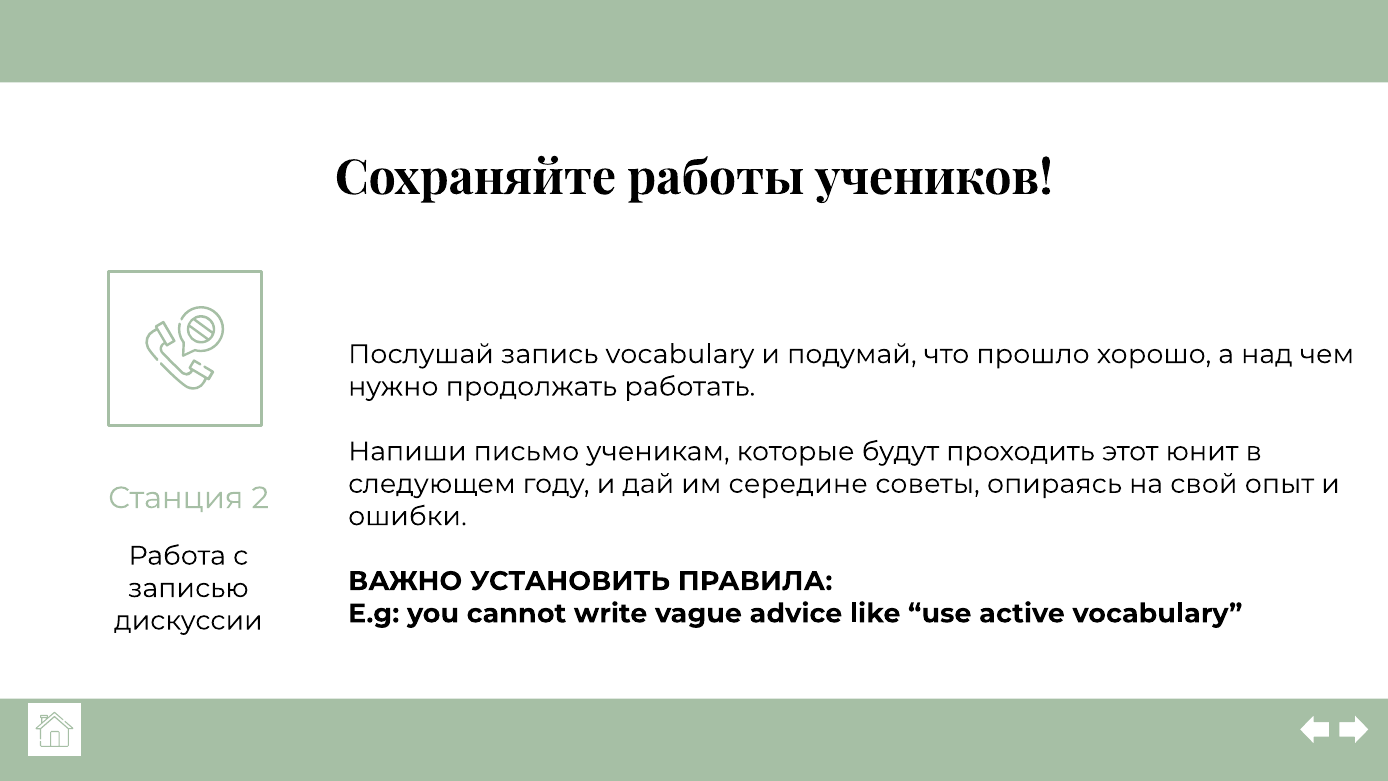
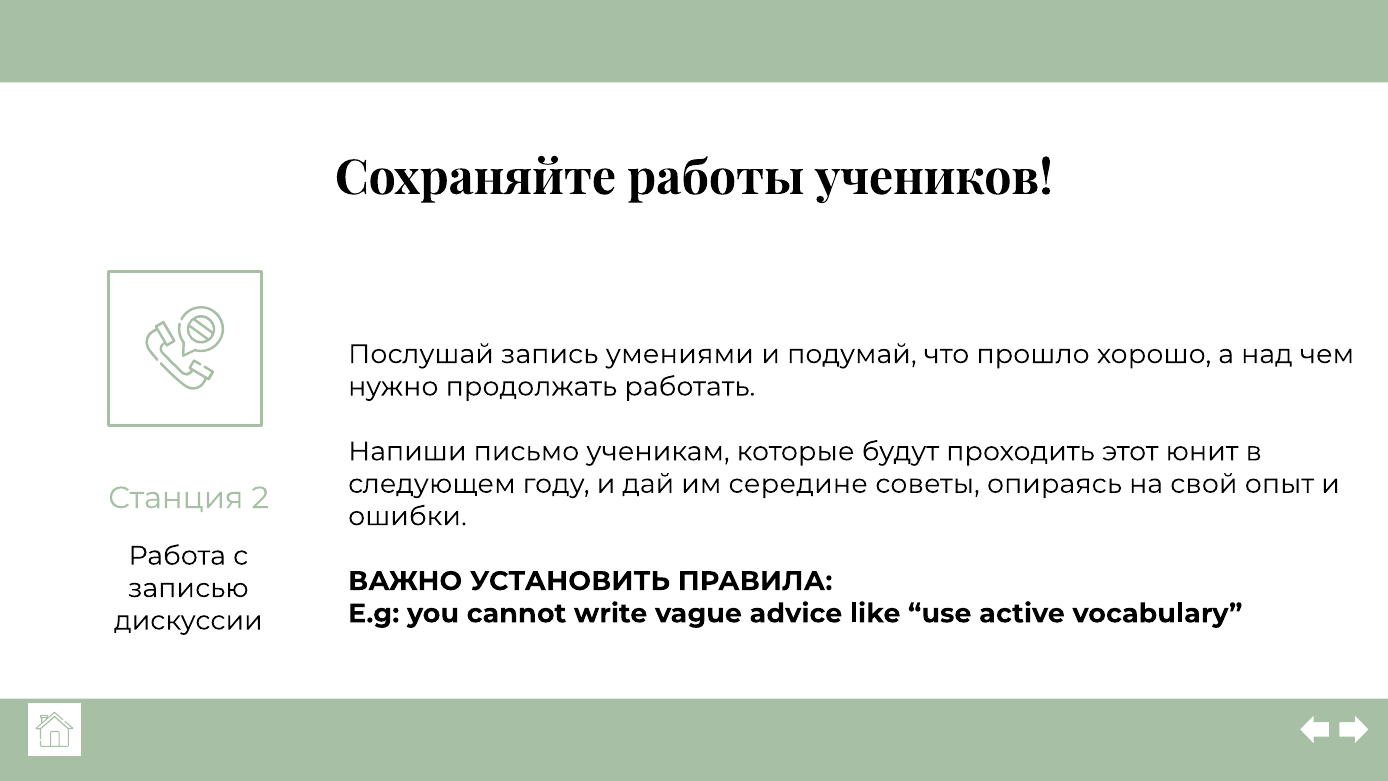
запись vocabulary: vocabulary -> умениями
